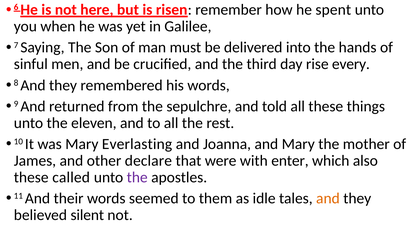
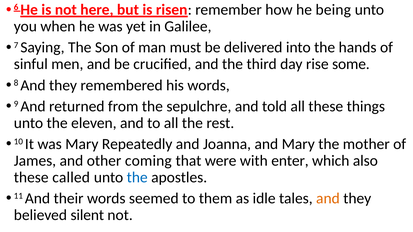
spent: spent -> being
every: every -> some
Everlasting: Everlasting -> Repeatedly
declare: declare -> coming
the at (137, 178) colour: purple -> blue
